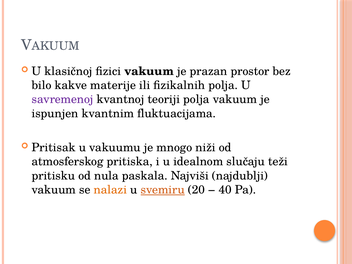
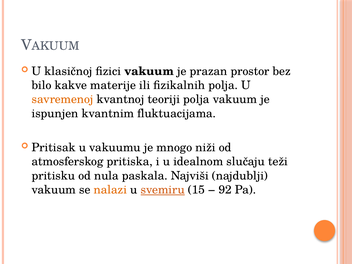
savremenoj colour: purple -> orange
20: 20 -> 15
40: 40 -> 92
